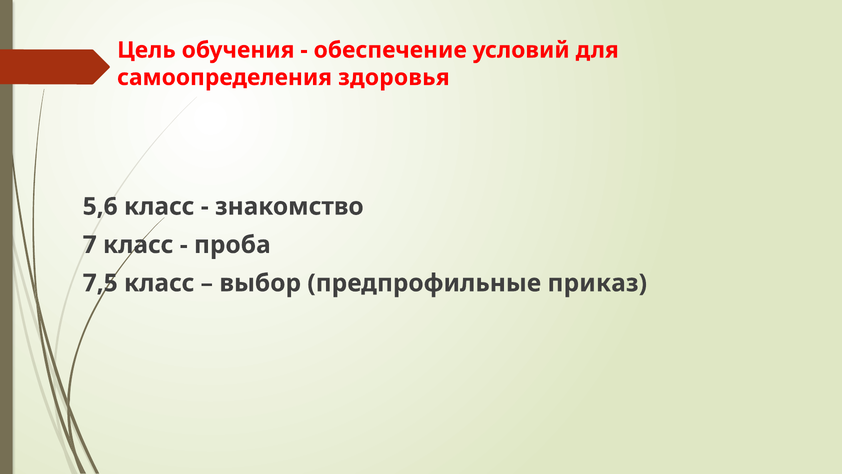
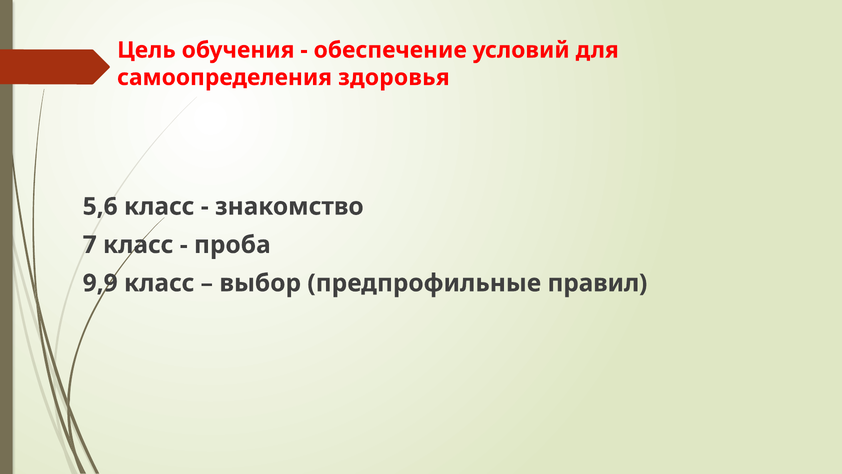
7,5: 7,5 -> 9,9
приказ: приказ -> правил
